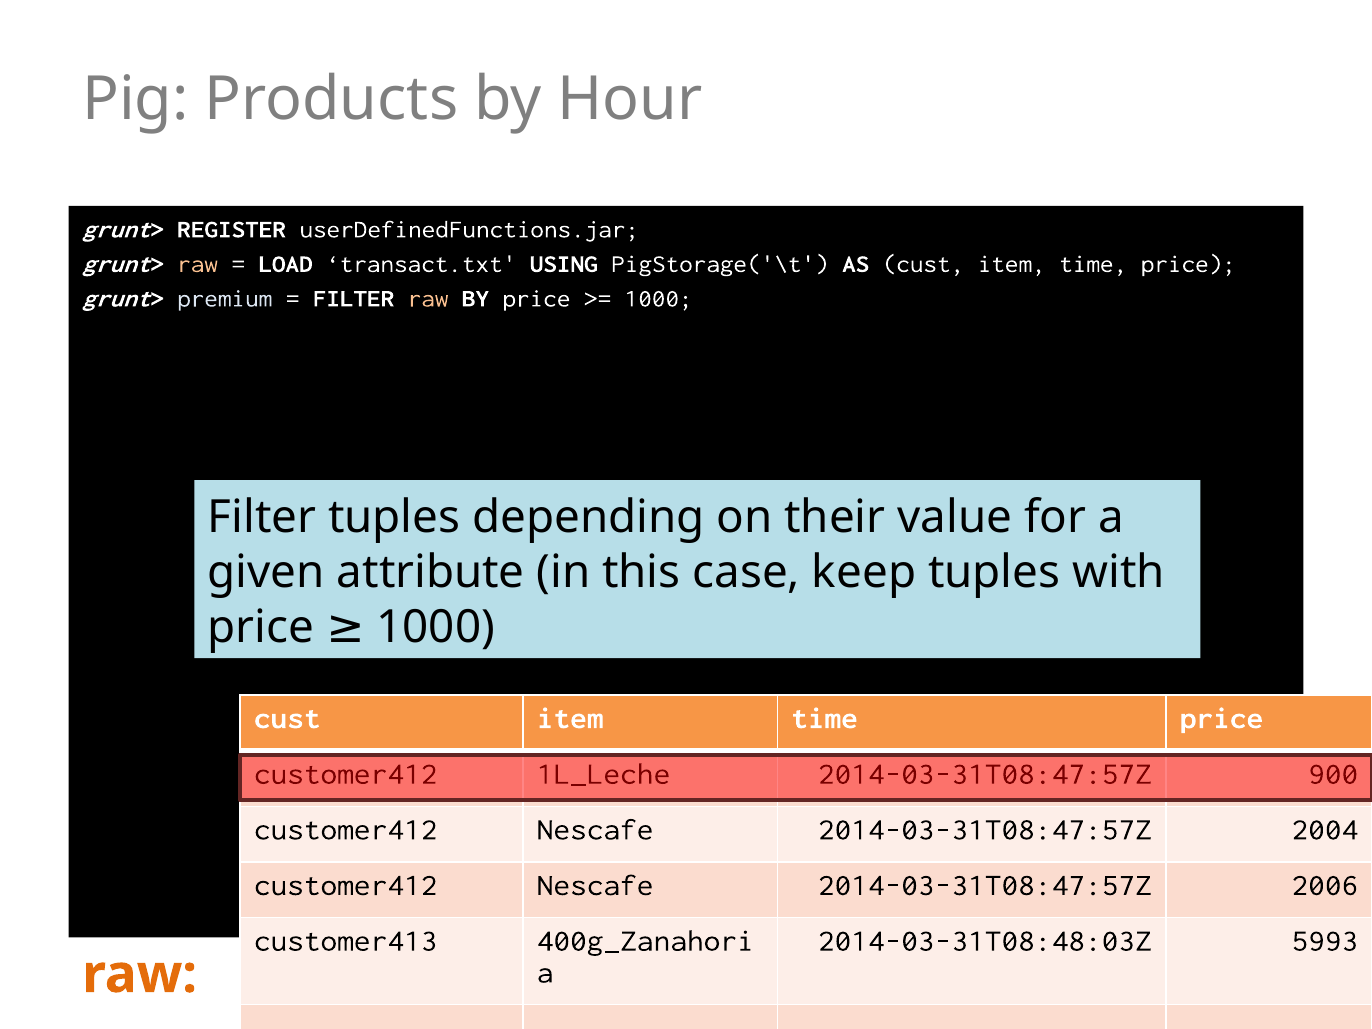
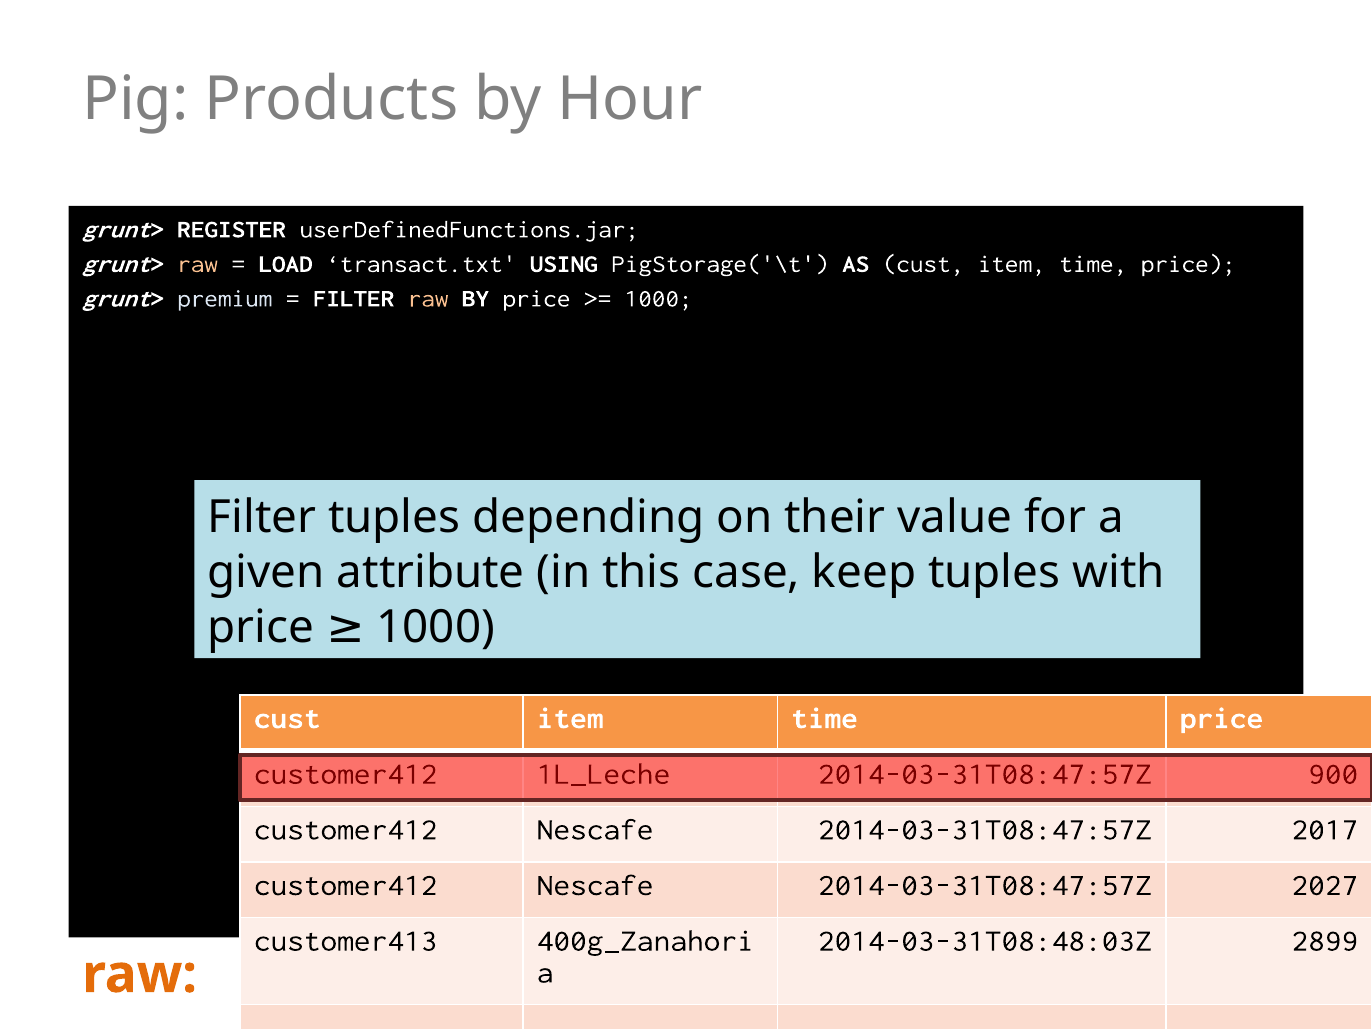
2004: 2004 -> 2017
2006: 2006 -> 2027
5993: 5993 -> 2899
